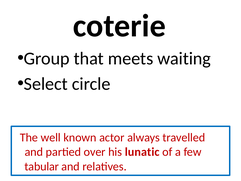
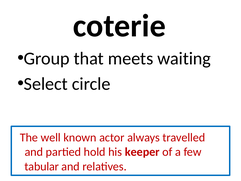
over: over -> hold
lunatic: lunatic -> keeper
